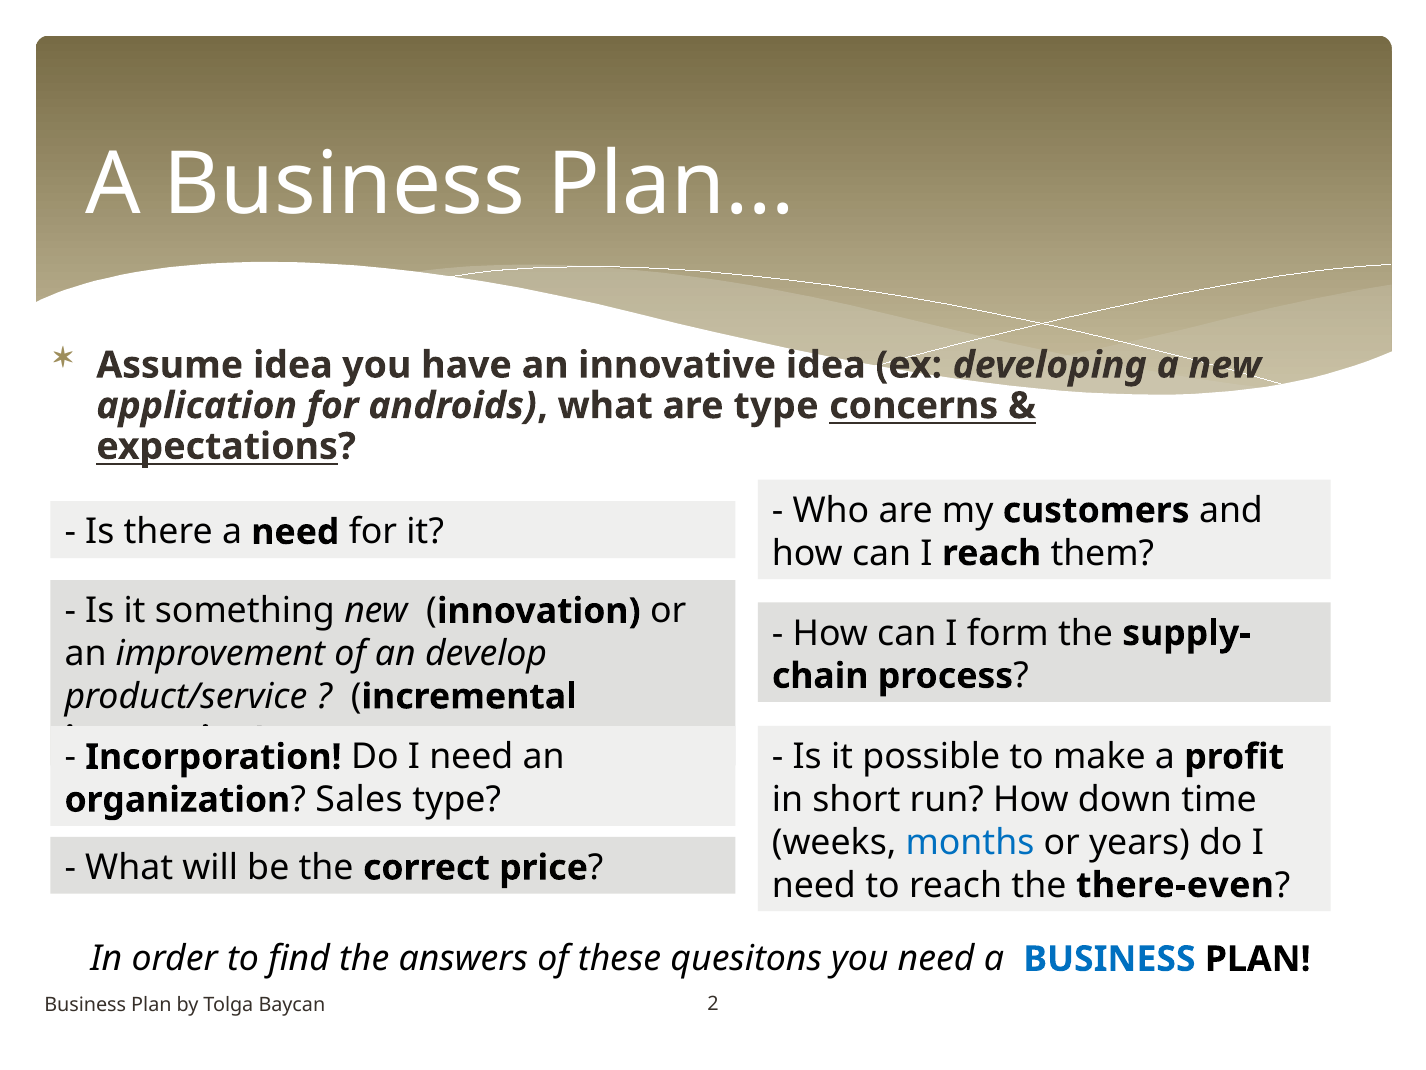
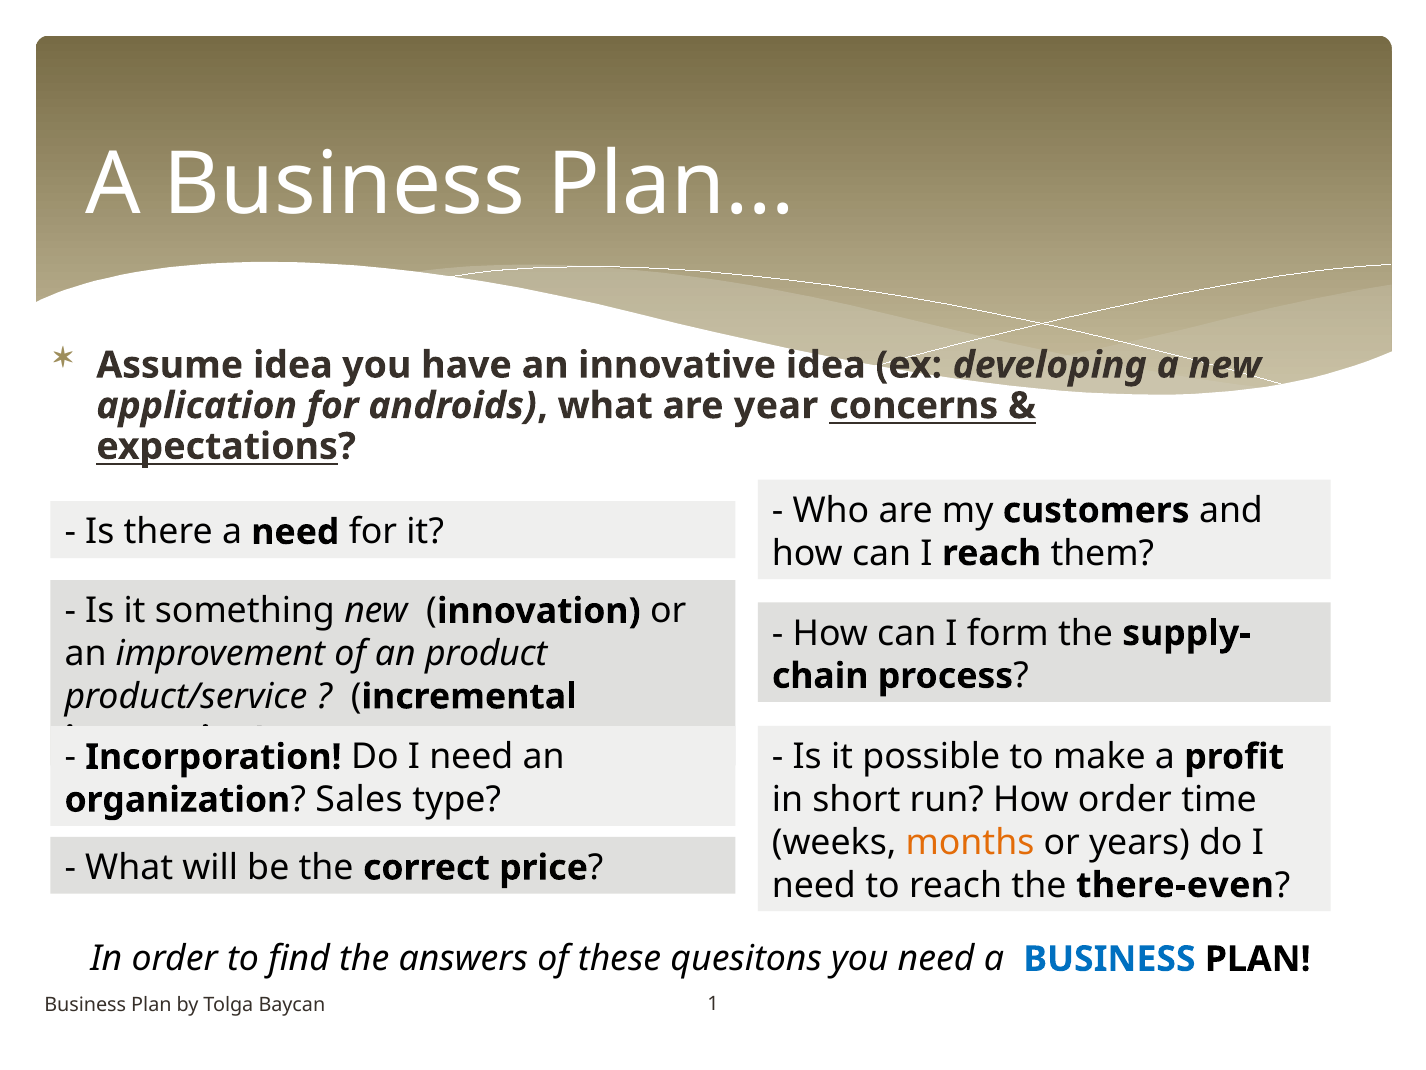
are type: type -> year
develop: develop -> product
How down: down -> order
months colour: blue -> orange
2: 2 -> 1
